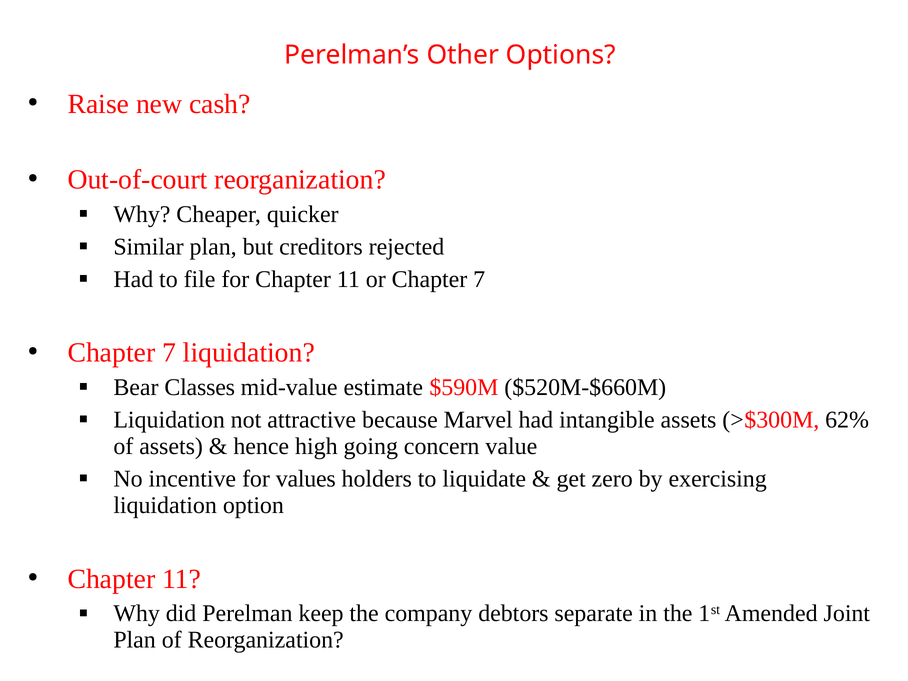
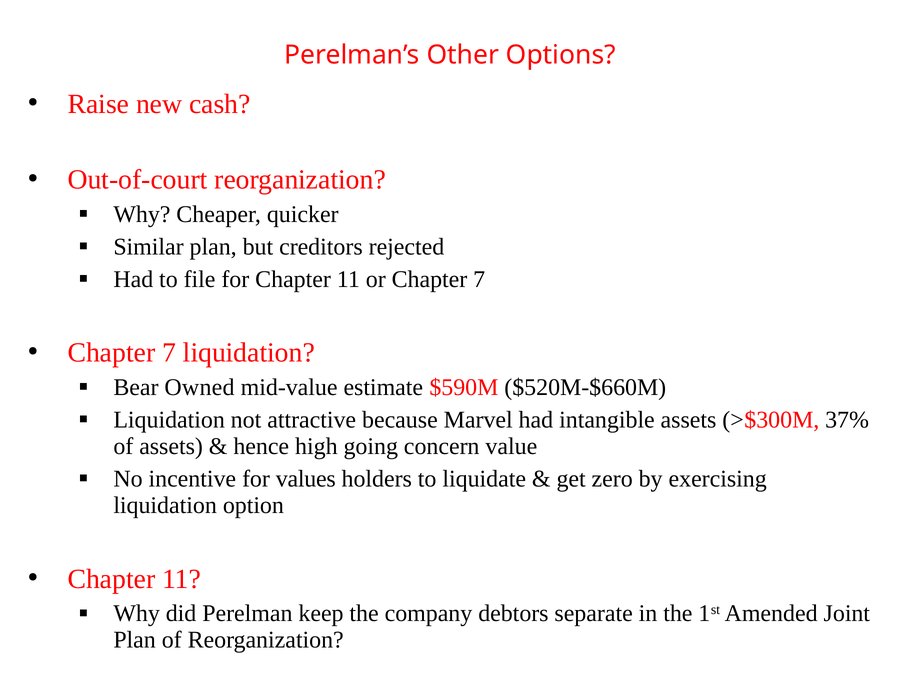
Classes: Classes -> Owned
62%: 62% -> 37%
